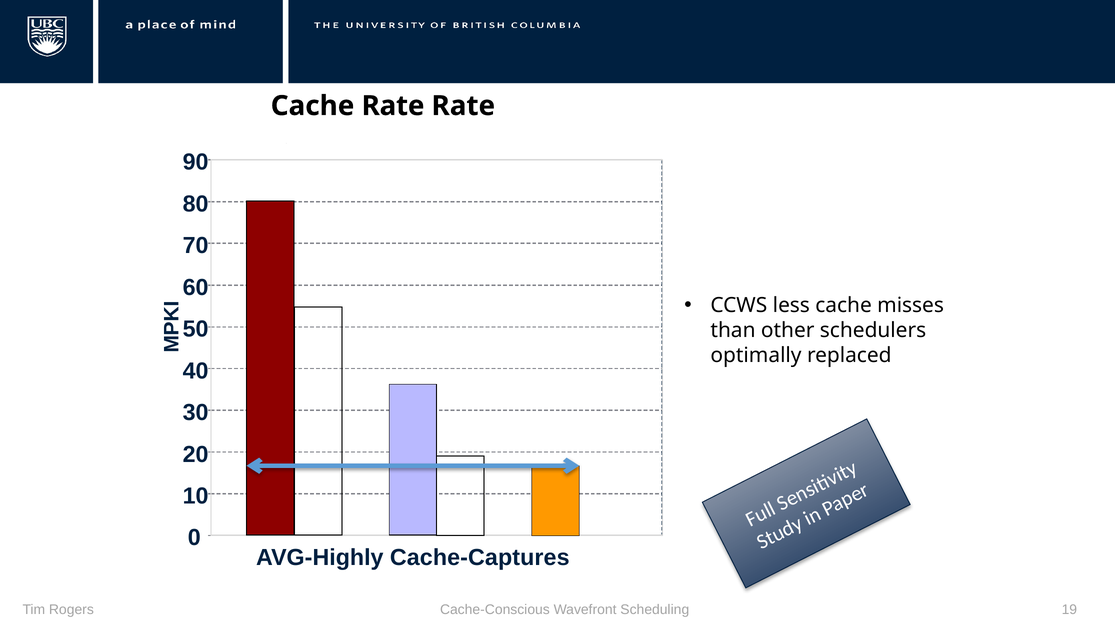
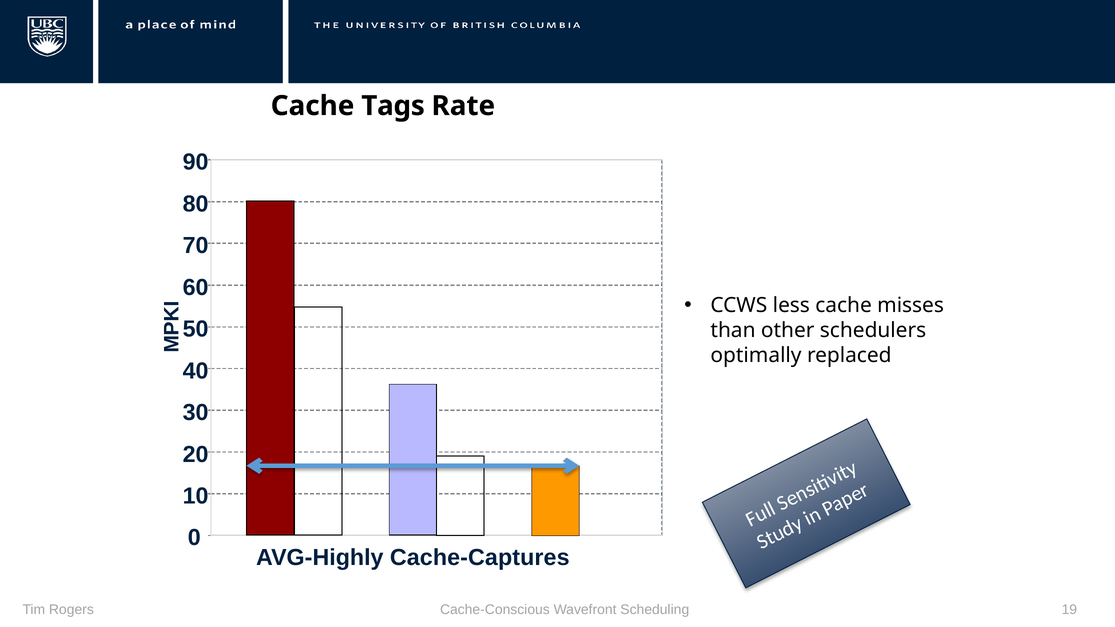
Cache Rate: Rate -> Tags
